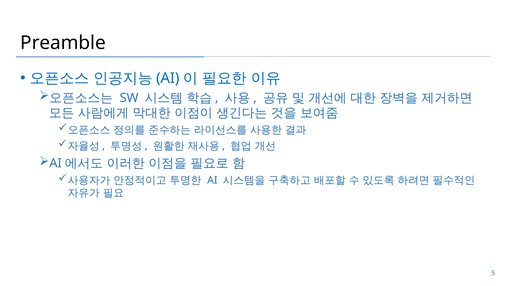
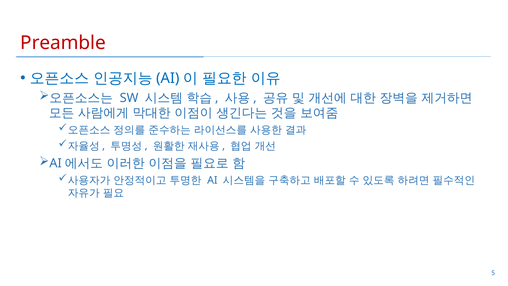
Preamble colour: black -> red
